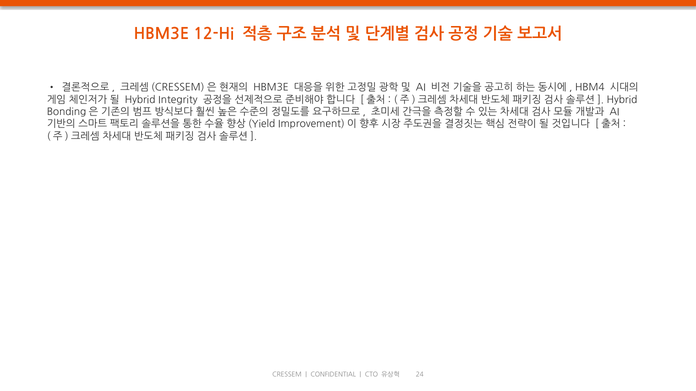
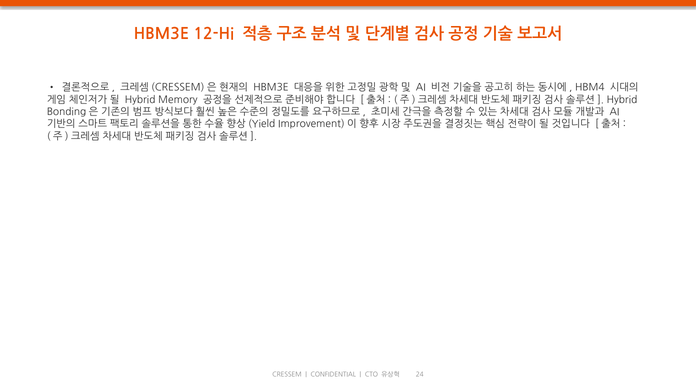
Integrity: Integrity -> Memory
